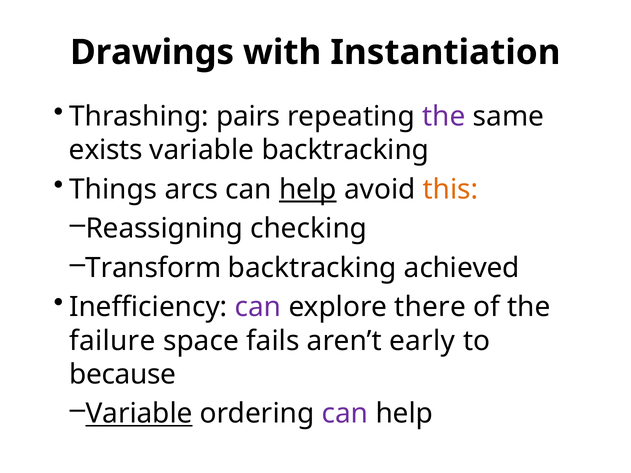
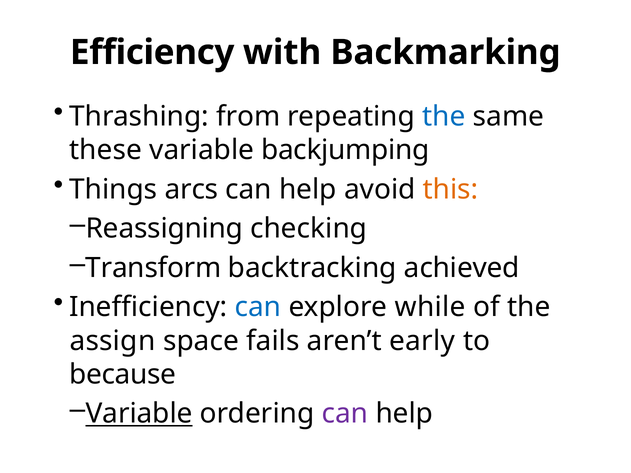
Drawings: Drawings -> Efficiency
Instantiation: Instantiation -> Backmarking
pairs: pairs -> from
the at (444, 117) colour: purple -> blue
exists: exists -> these
variable backtracking: backtracking -> backjumping
help at (308, 190) underline: present -> none
can at (258, 307) colour: purple -> blue
there: there -> while
failure: failure -> assign
